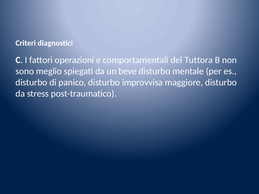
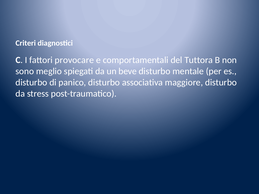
operazioni: operazioni -> provocare
improvvisa: improvvisa -> associativa
